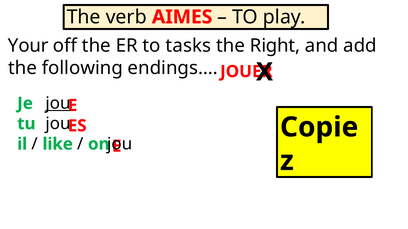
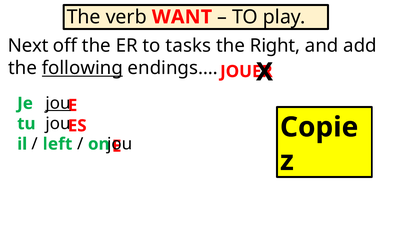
AIMES: AIMES -> WANT
Your: Your -> Next
following underline: none -> present
like: like -> left
